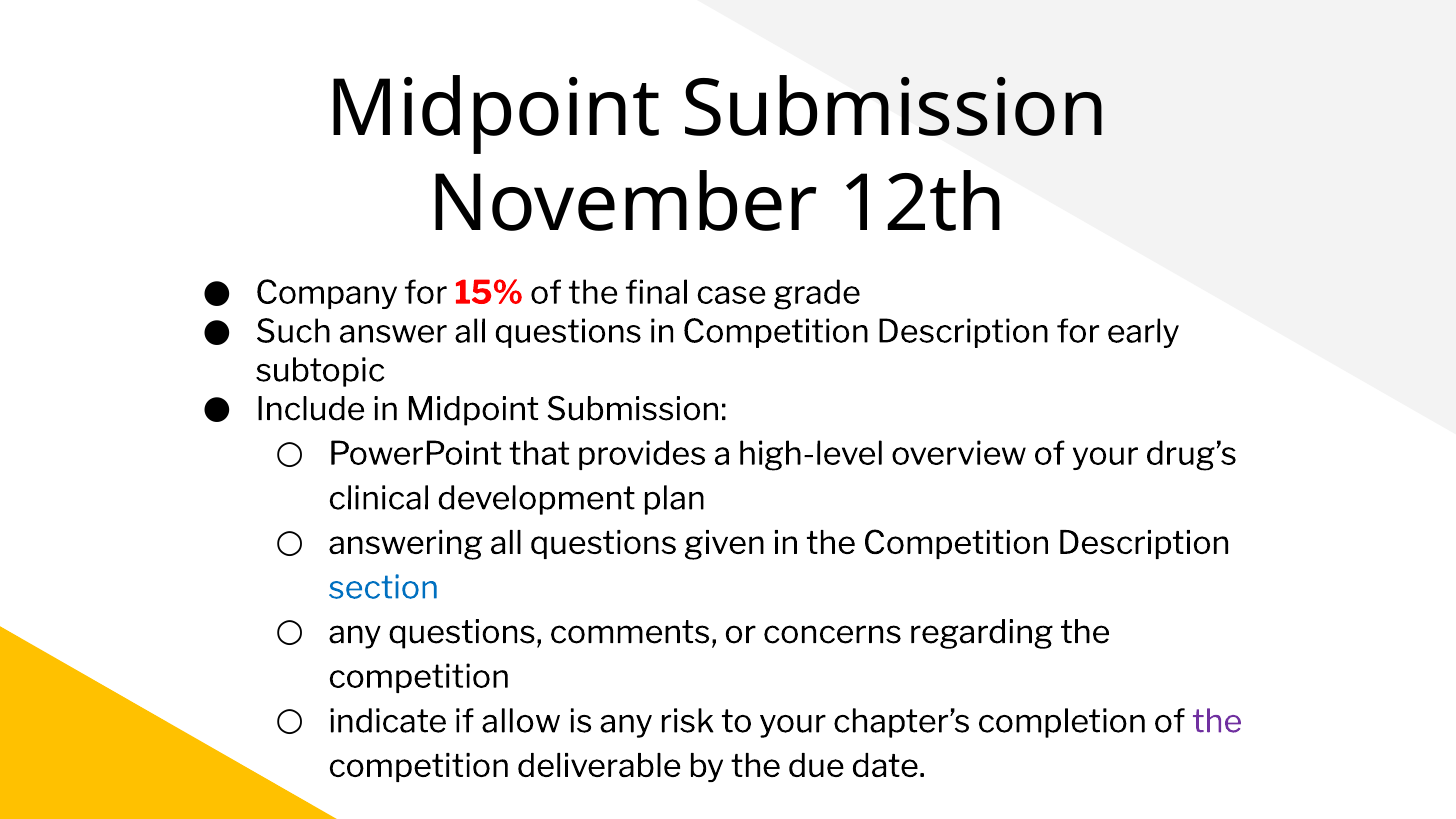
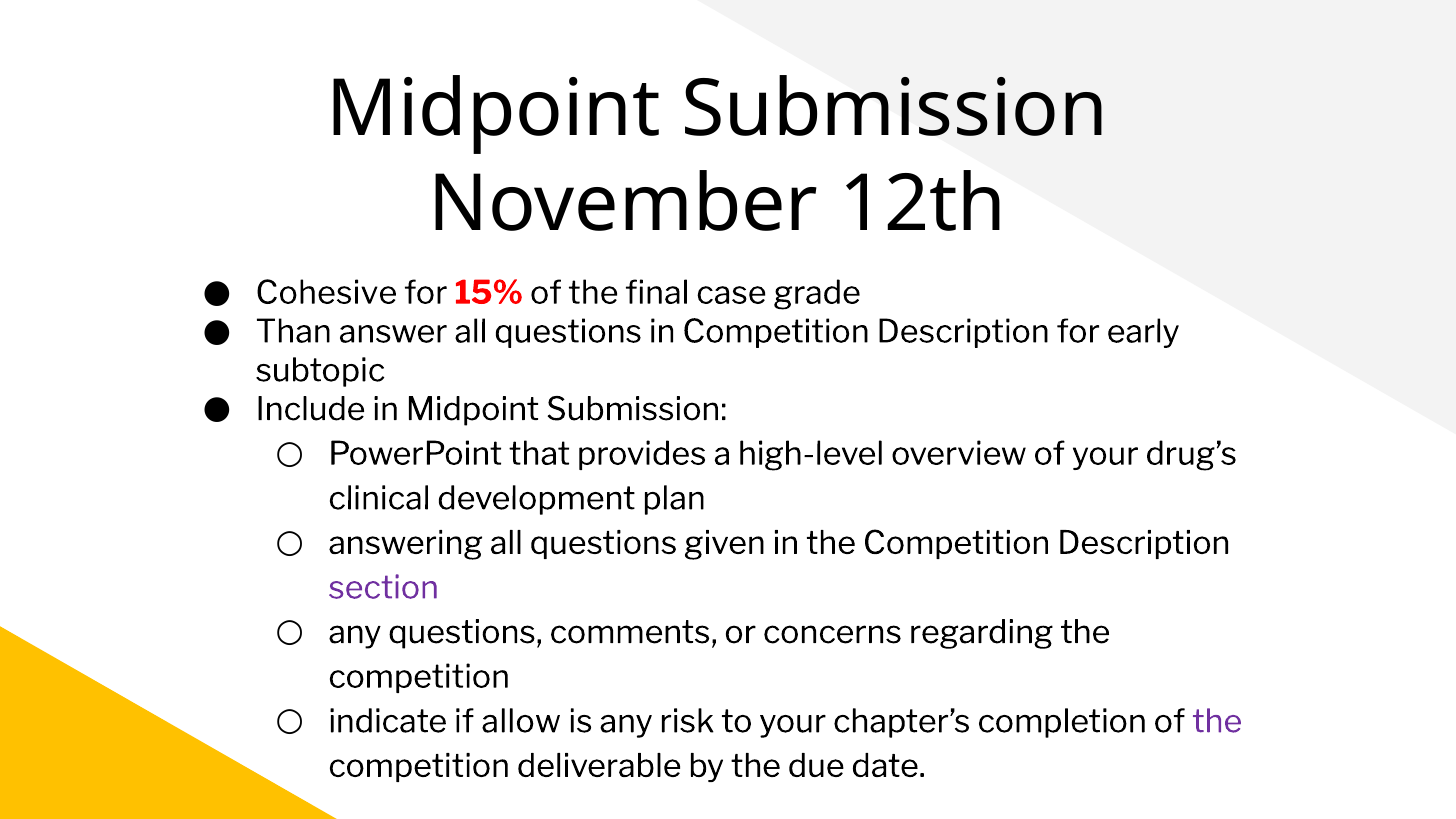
Company: Company -> Cohesive
Such: Such -> Than
section colour: blue -> purple
